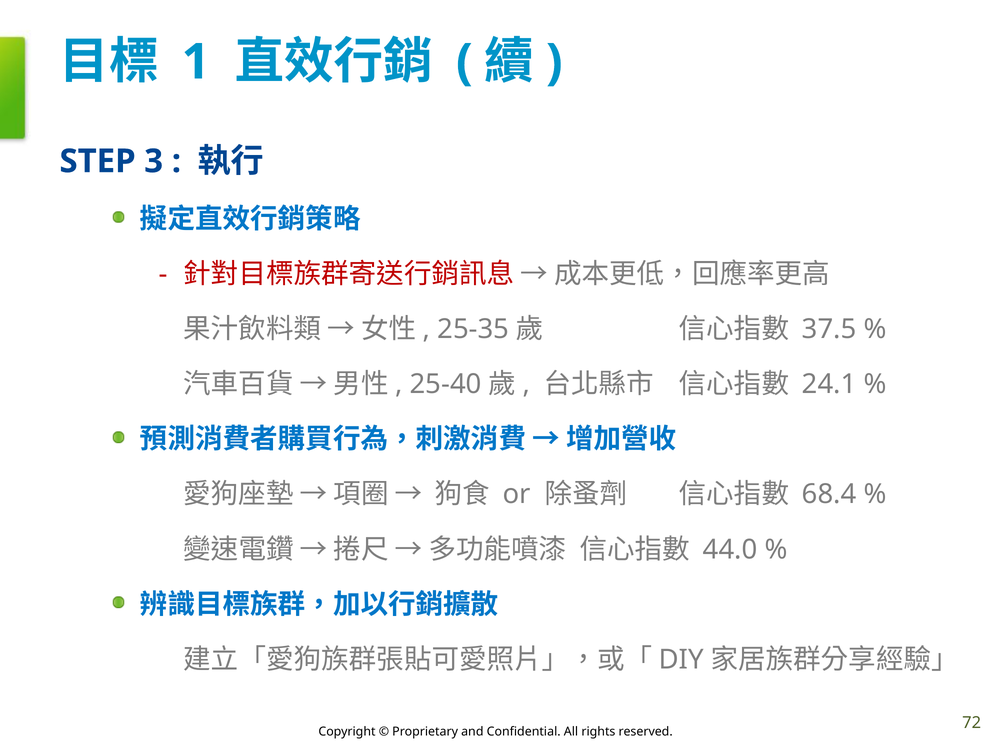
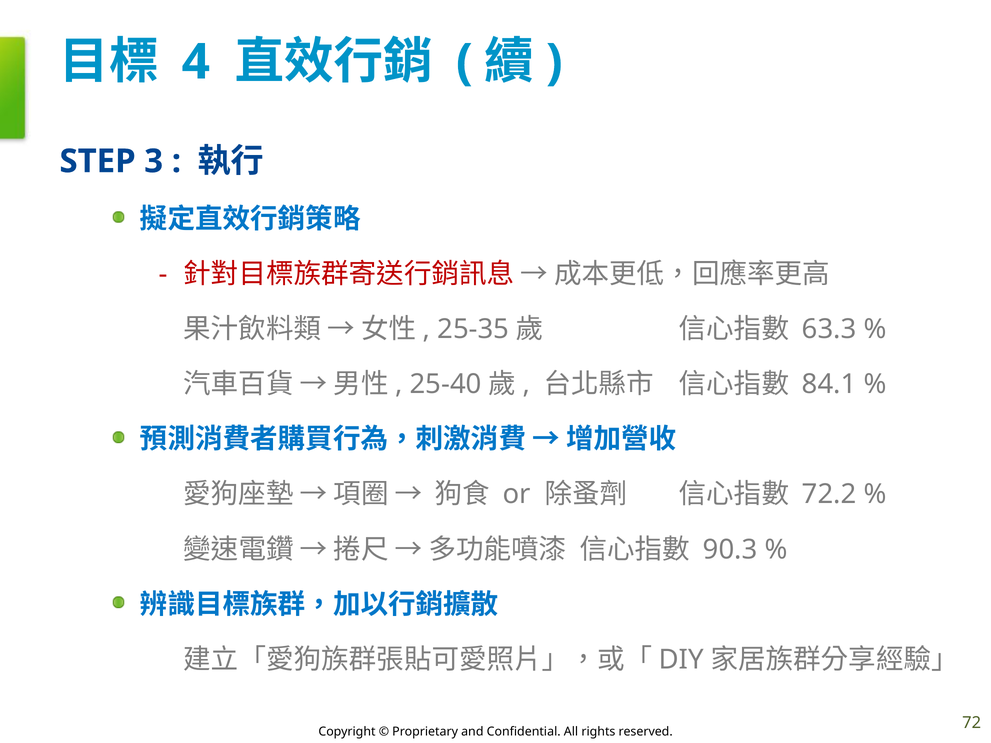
1: 1 -> 4
37.5: 37.5 -> 63.3
24.1: 24.1 -> 84.1
68.4: 68.4 -> 72.2
44.0: 44.0 -> 90.3
